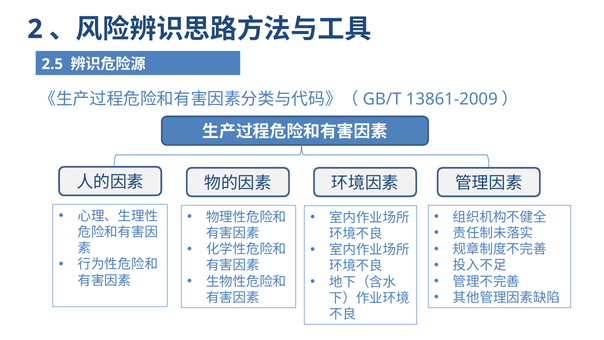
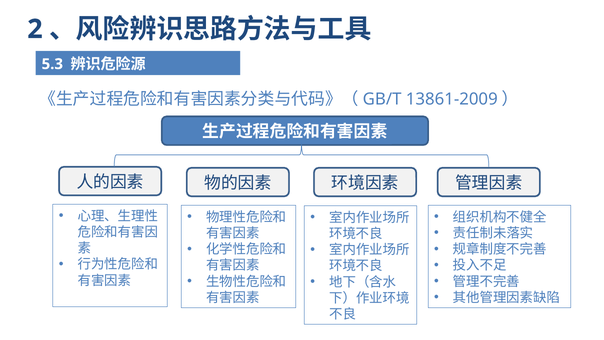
2.5: 2.5 -> 5.3
